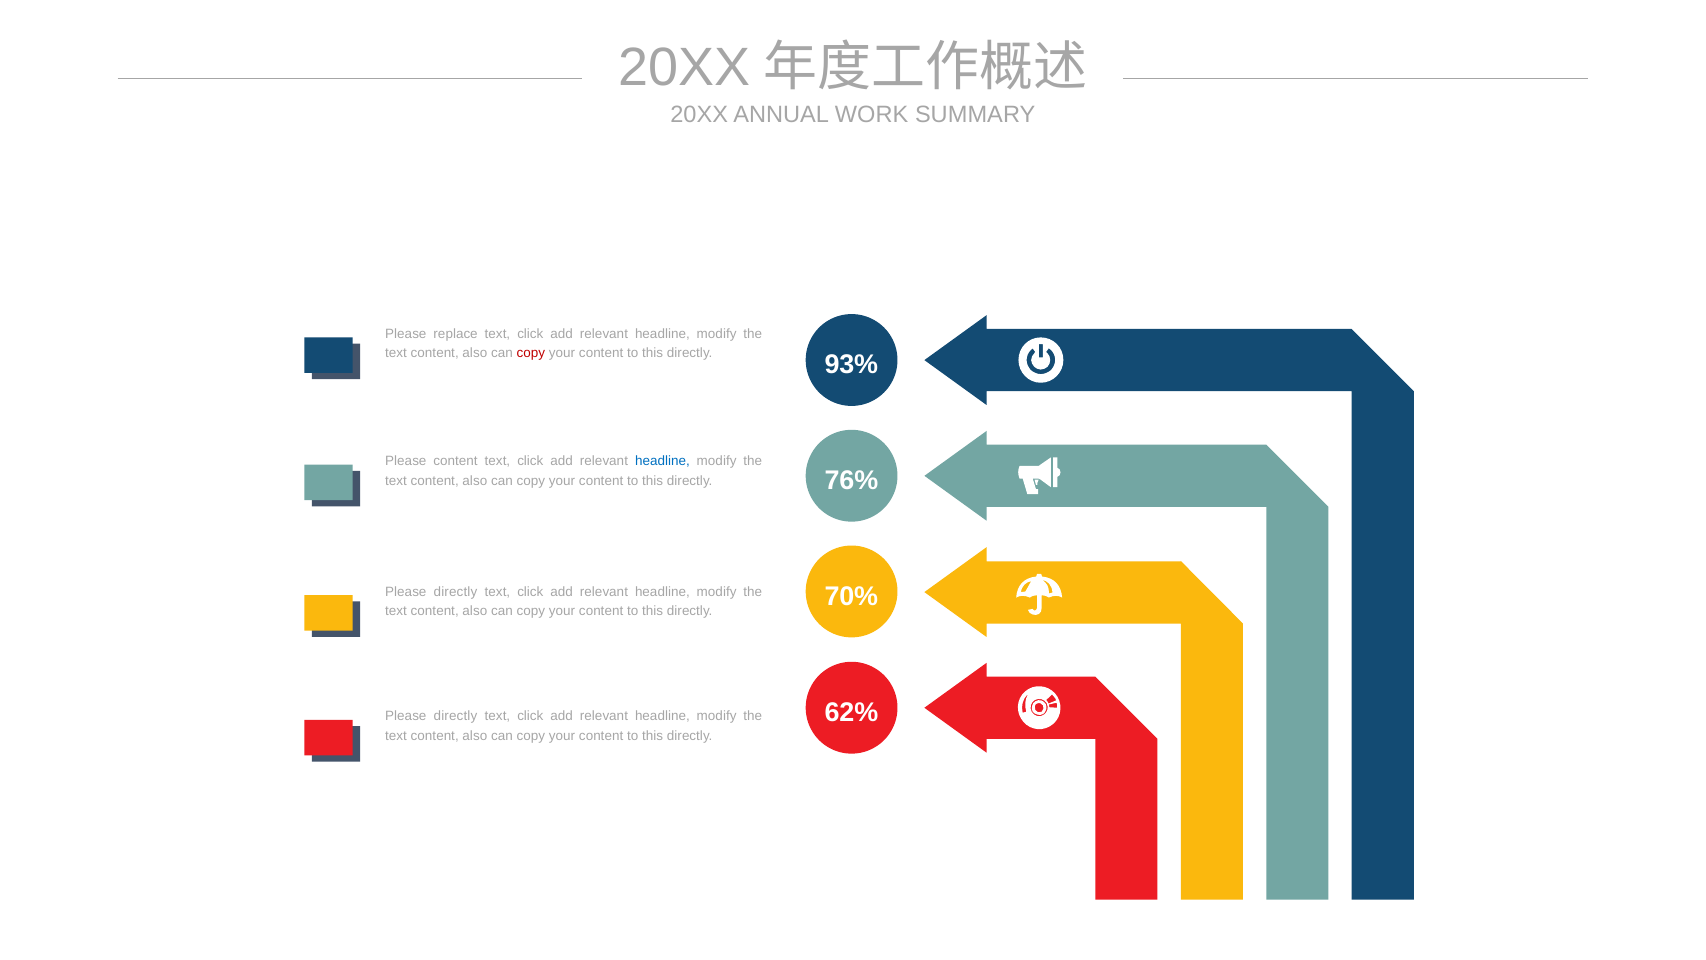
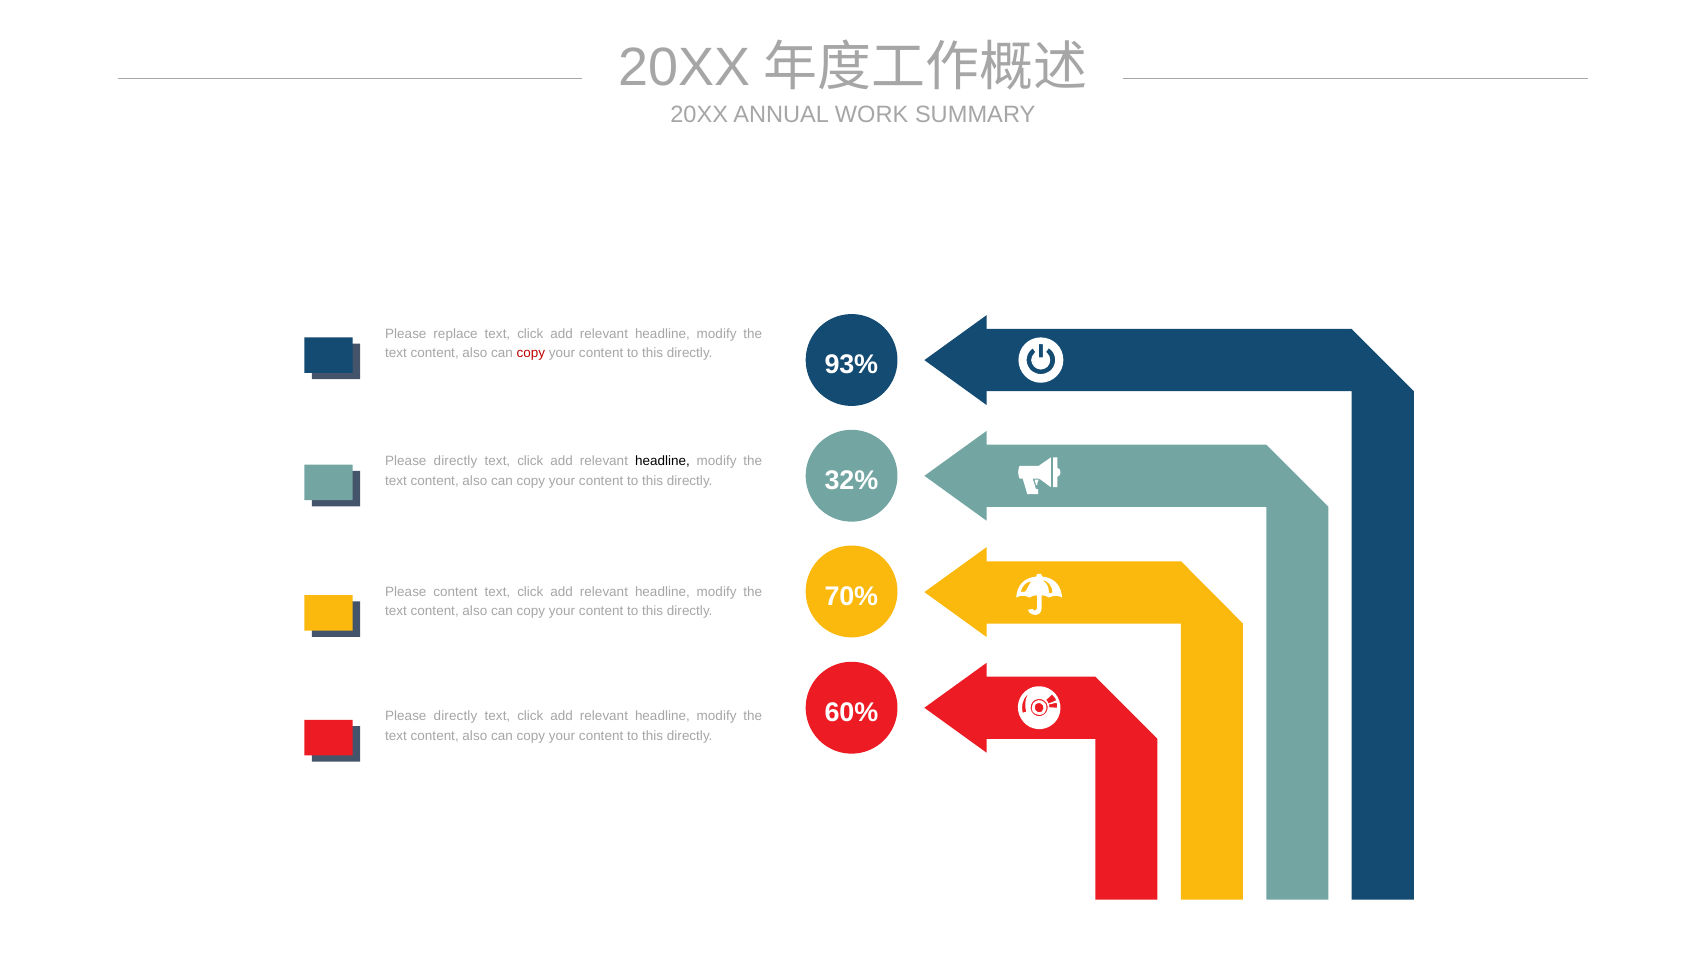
content at (456, 461): content -> directly
headline at (662, 461) colour: blue -> black
76%: 76% -> 32%
directly at (456, 591): directly -> content
62%: 62% -> 60%
